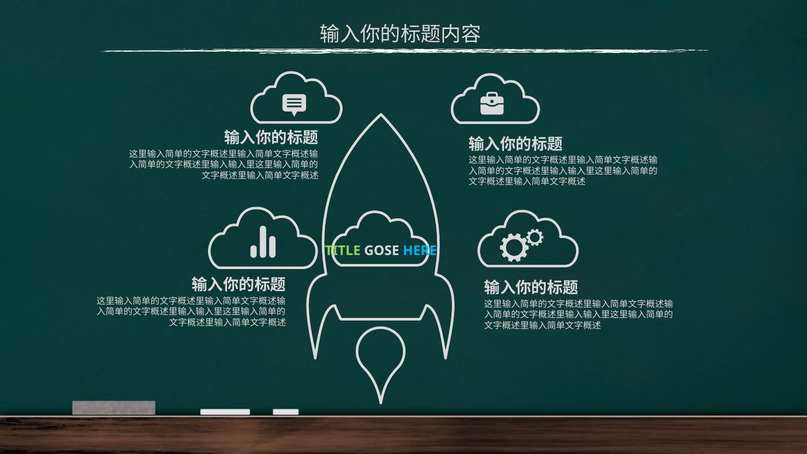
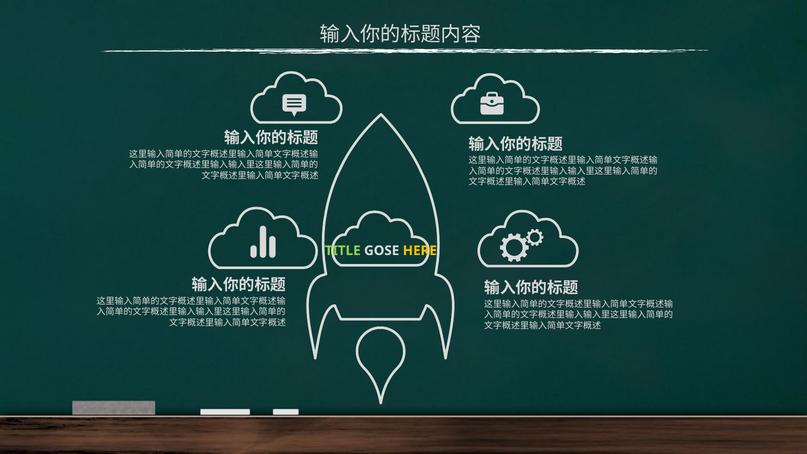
HERE colour: light blue -> yellow
